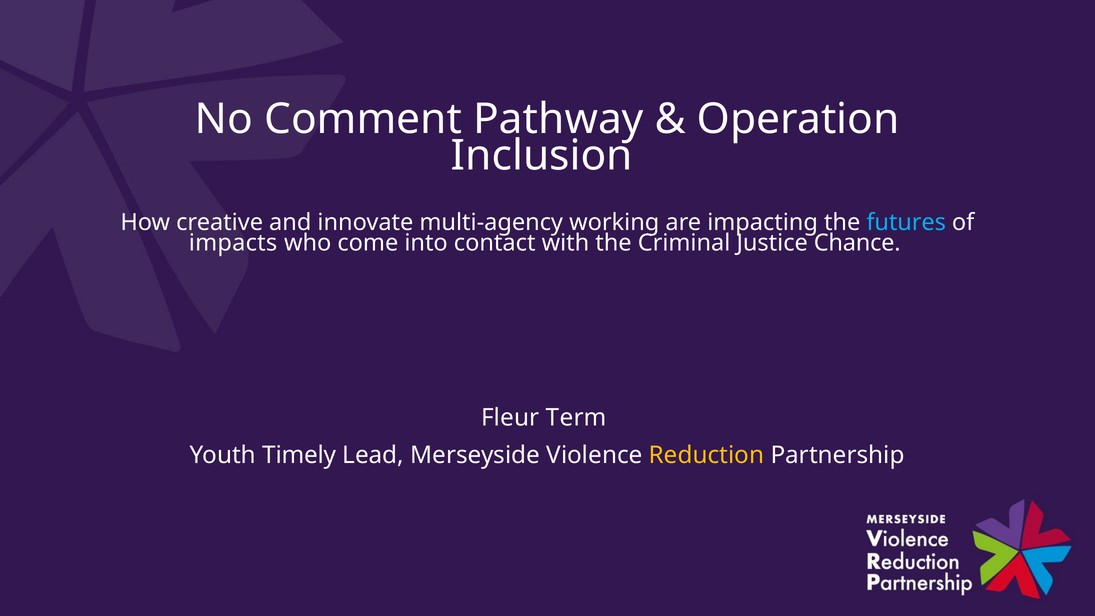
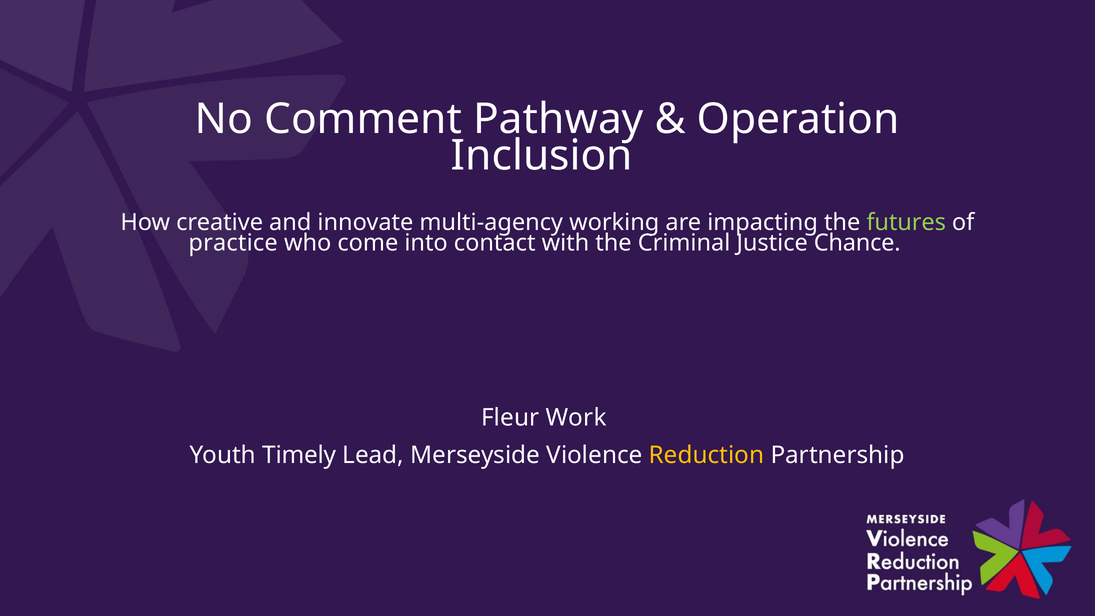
futures colour: light blue -> light green
impacts: impacts -> practice
Term: Term -> Work
